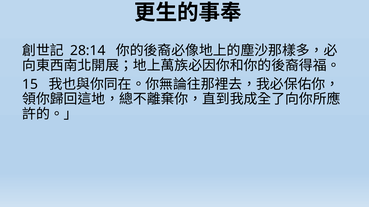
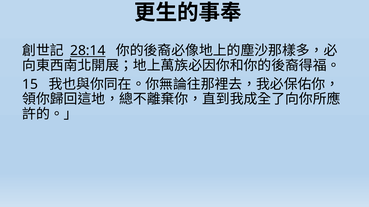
28:14 underline: none -> present
